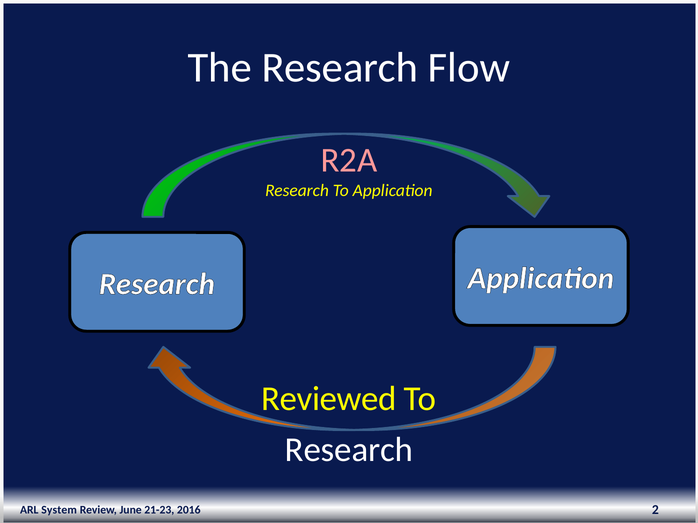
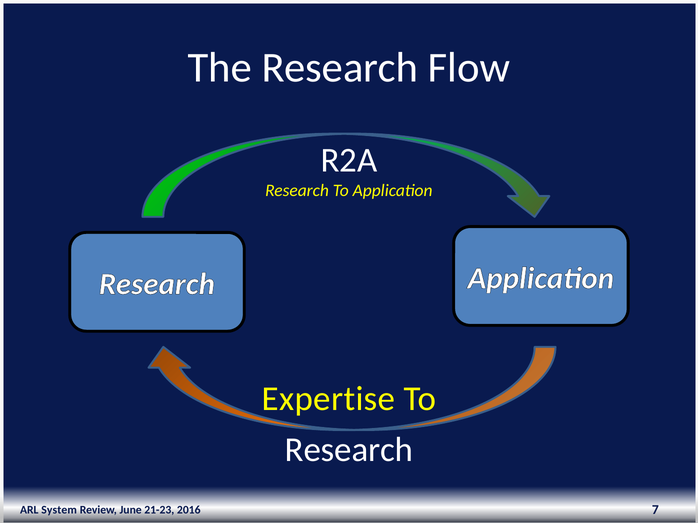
R2A colour: pink -> white
Reviewed: Reviewed -> Expertise
2: 2 -> 7
